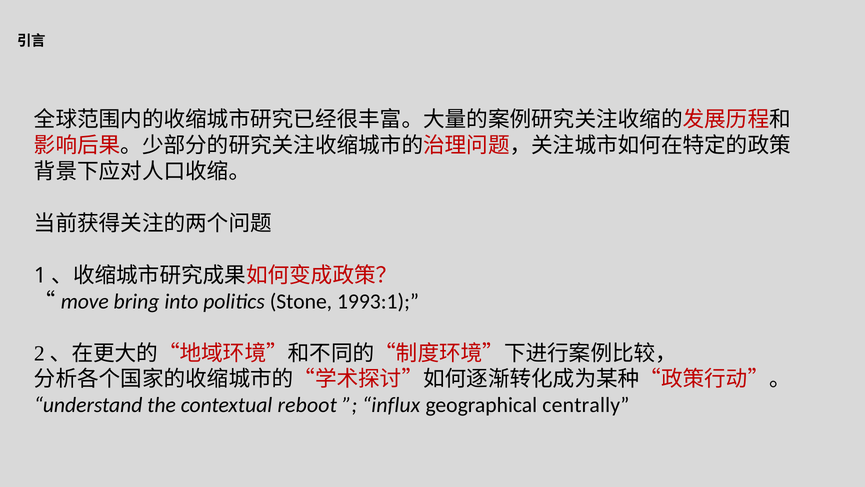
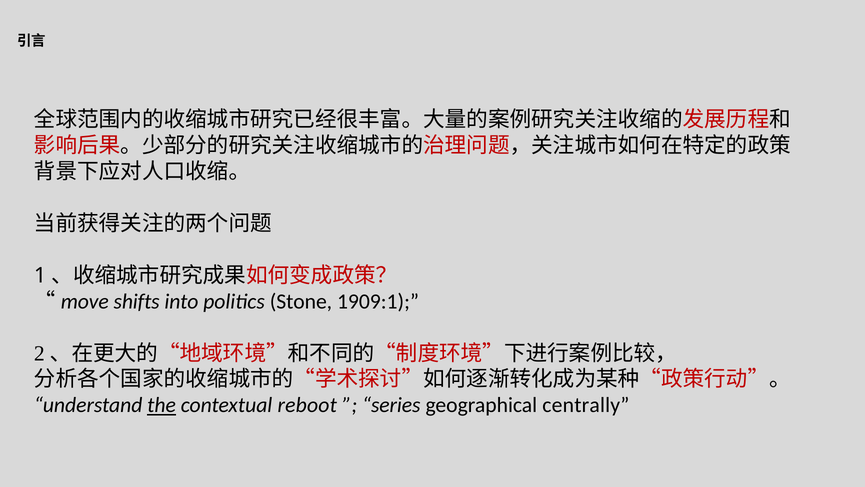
bring: bring -> shifts
1993:1: 1993:1 -> 1909:1
the underline: none -> present
influx: influx -> series
